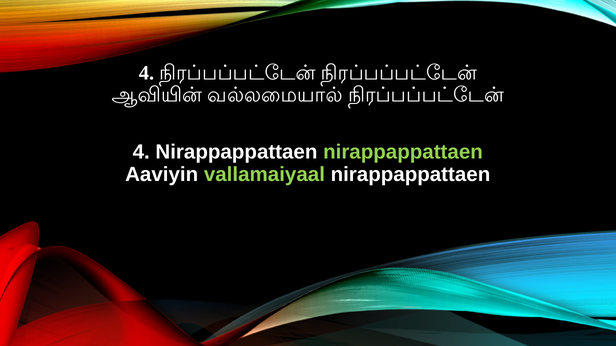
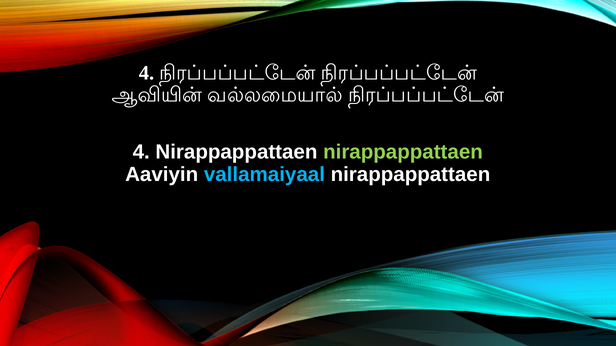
vallamaiyaal colour: light green -> light blue
